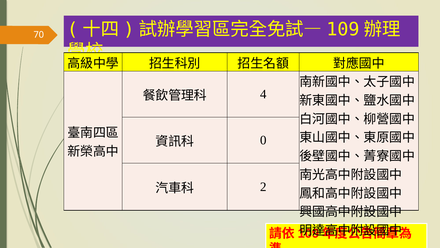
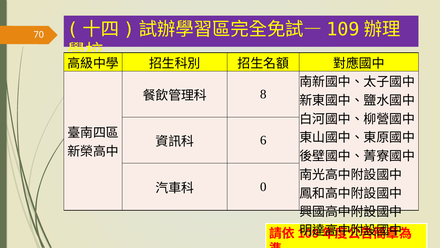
4: 4 -> 8
0: 0 -> 6
2: 2 -> 0
